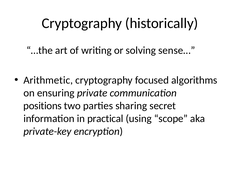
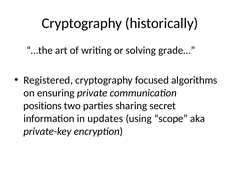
sense…: sense… -> grade…
Arithmetic: Arithmetic -> Registered
practical: practical -> updates
